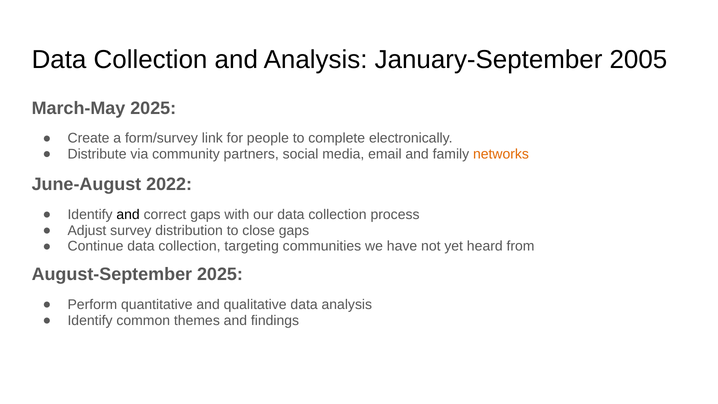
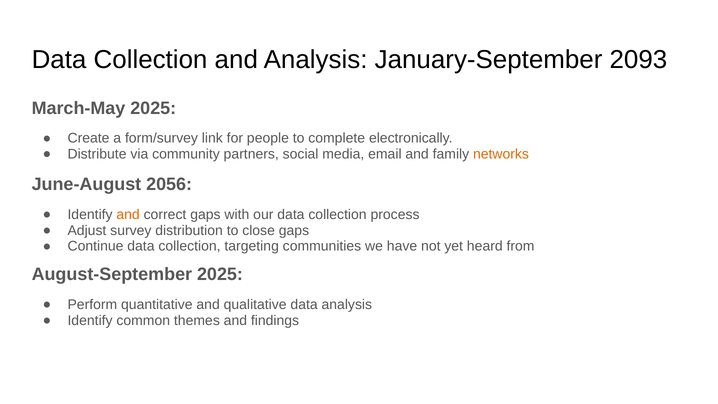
2005: 2005 -> 2093
2022: 2022 -> 2056
and at (128, 214) colour: black -> orange
